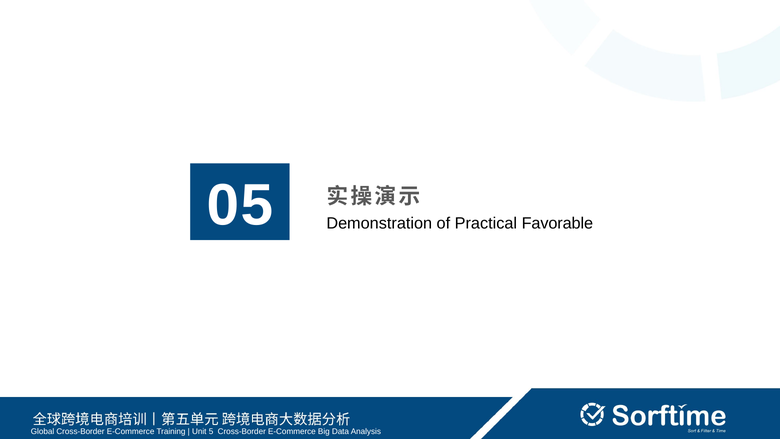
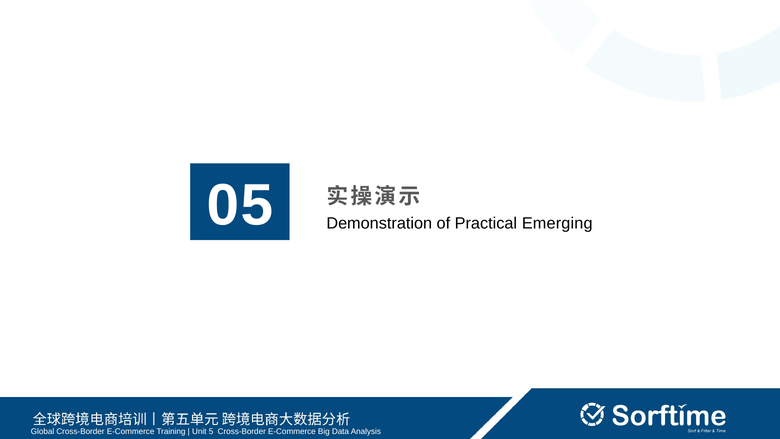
Favorable: Favorable -> Emerging
